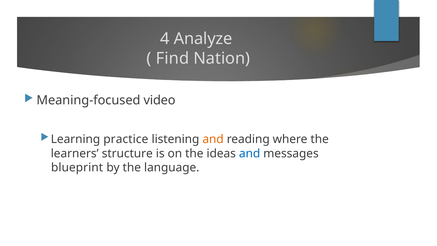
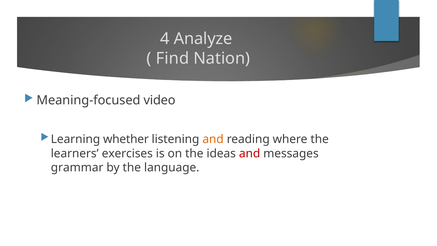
practice: practice -> whether
structure: structure -> exercises
and at (250, 153) colour: blue -> red
blueprint: blueprint -> grammar
